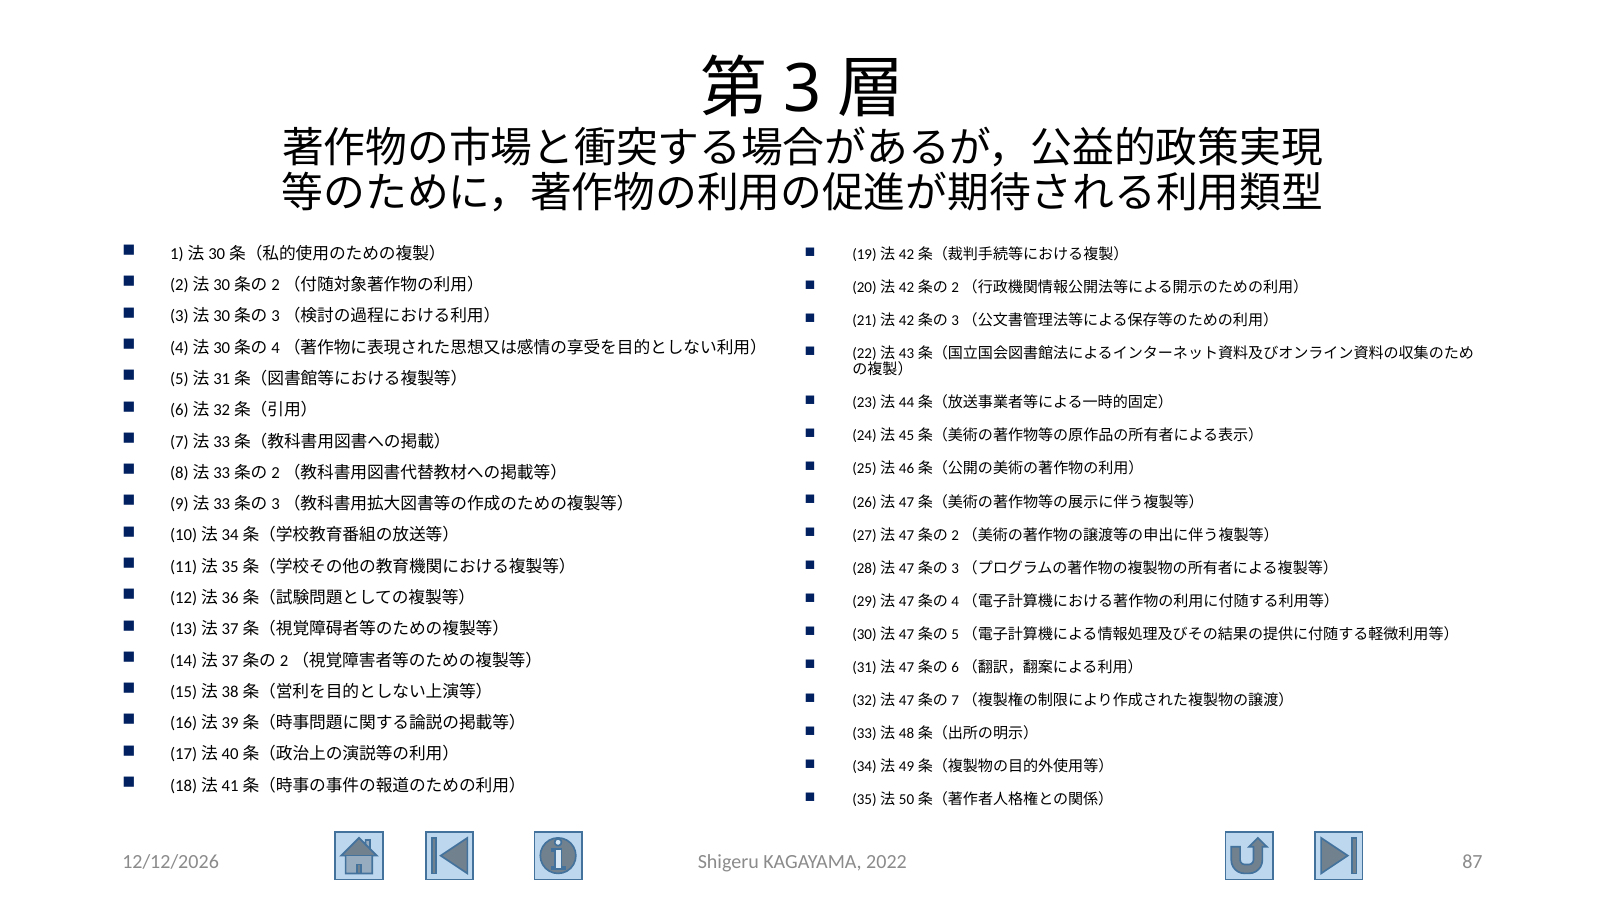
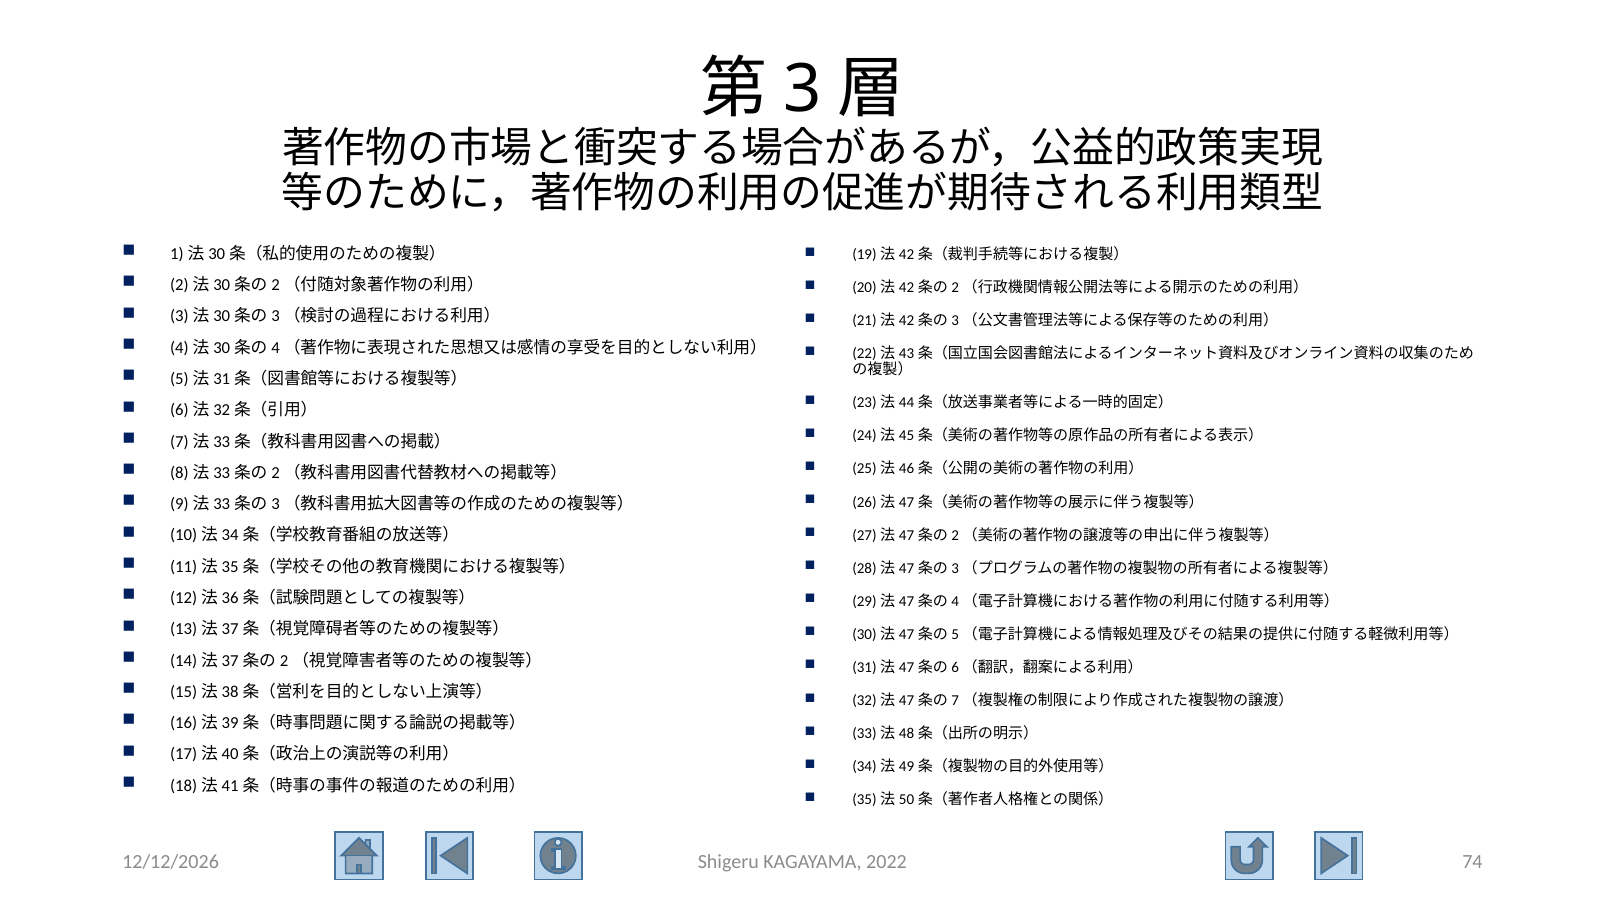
87: 87 -> 74
